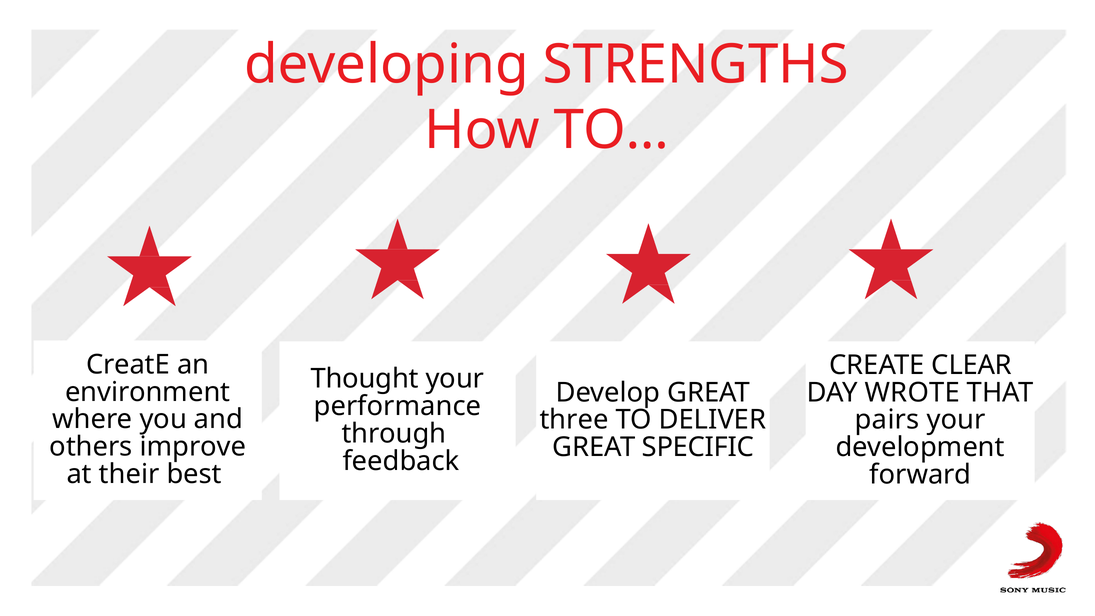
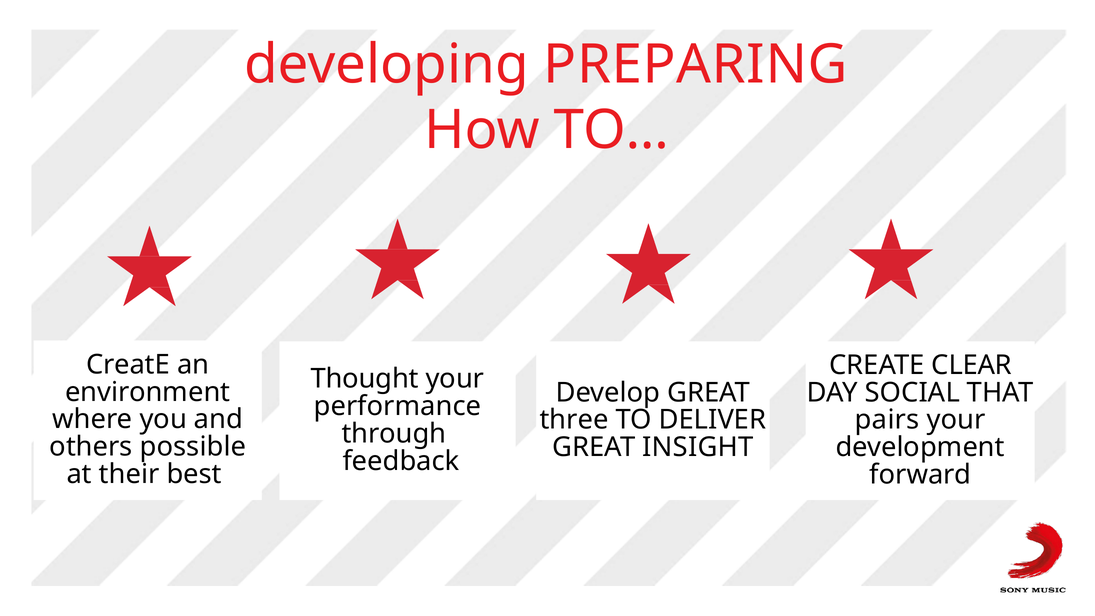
STRENGTHS: STRENGTHS -> PREPARING
WROTE: WROTE -> SOCIAL
improve: improve -> possible
SPECIFIC: SPECIFIC -> INSIGHT
